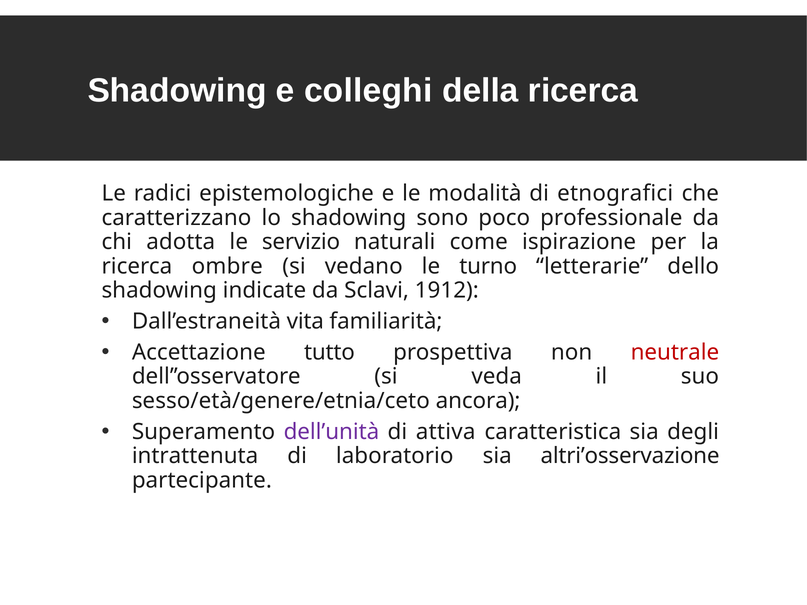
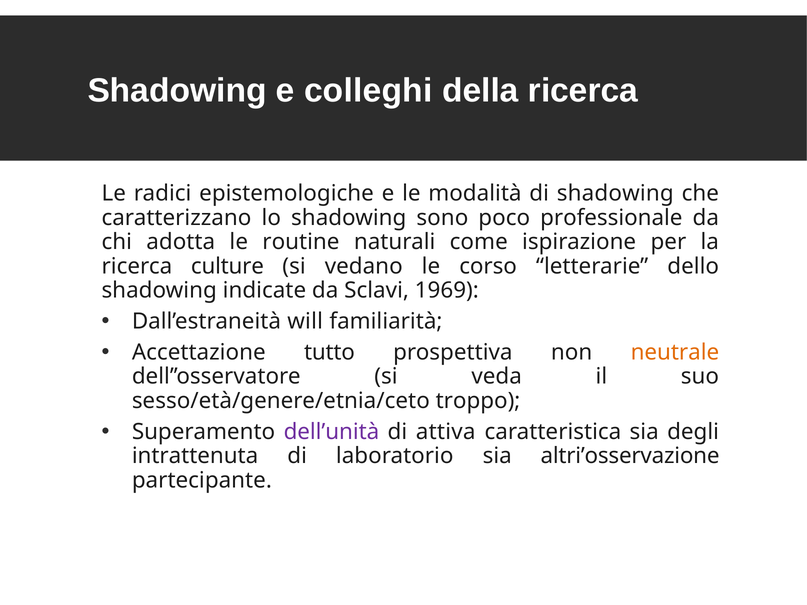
di etnografici: etnografici -> shadowing
servizio: servizio -> routine
ombre: ombre -> culture
turno: turno -> corso
1912: 1912 -> 1969
vita: vita -> will
neutrale colour: red -> orange
ancora: ancora -> troppo
